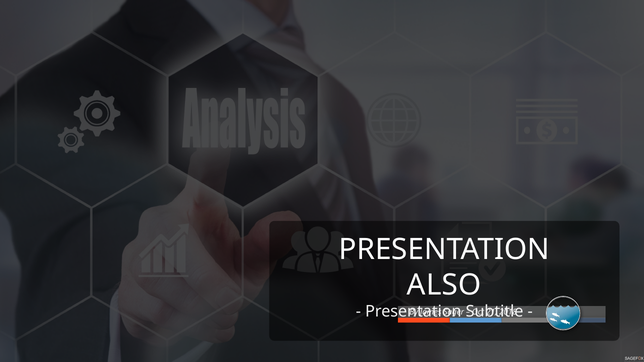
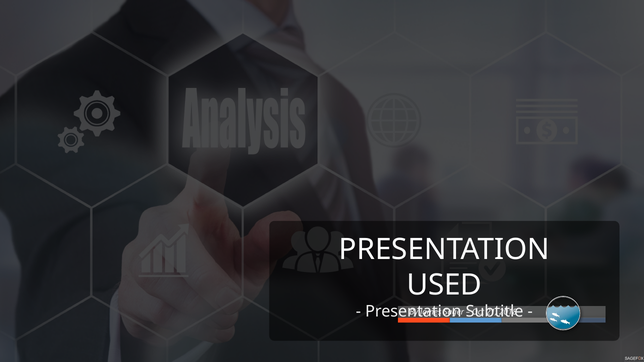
ALSO: ALSO -> USED
